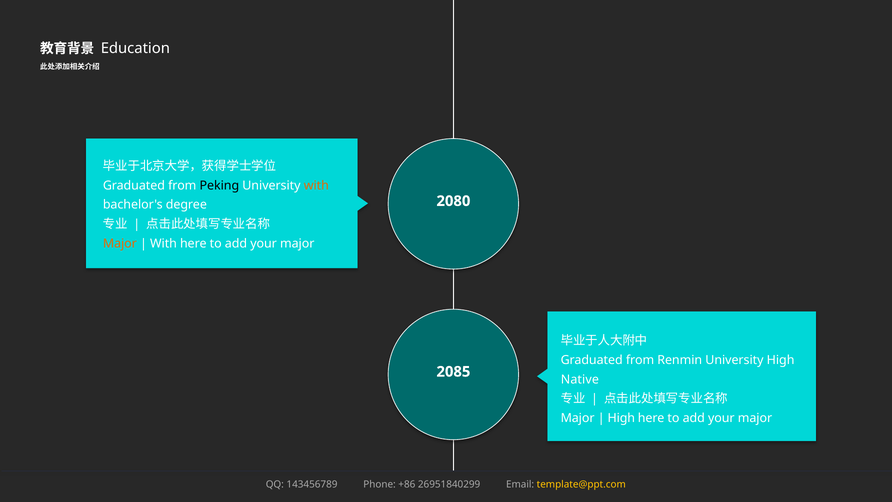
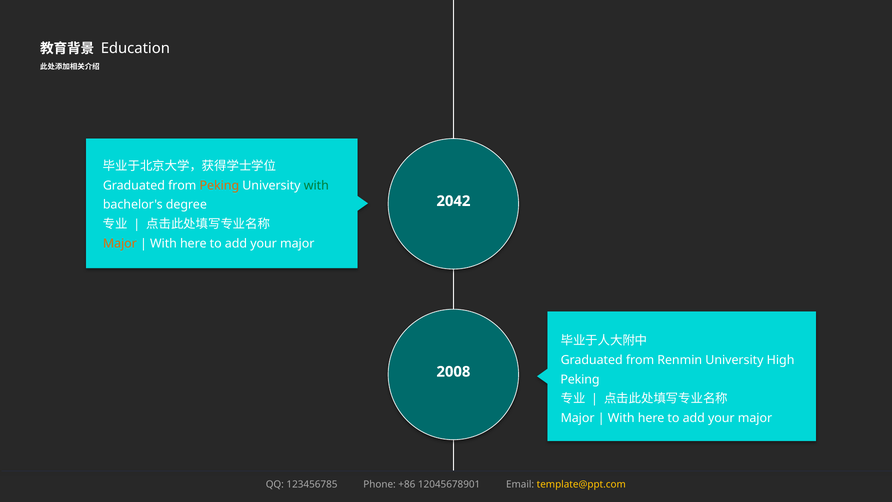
Peking at (219, 185) colour: black -> orange
with at (316, 185) colour: orange -> green
2080: 2080 -> 2042
2085: 2085 -> 2008
Native at (580, 379): Native -> Peking
High at (621, 418): High -> With
143456789: 143456789 -> 123456785
26951840299: 26951840299 -> 12045678901
